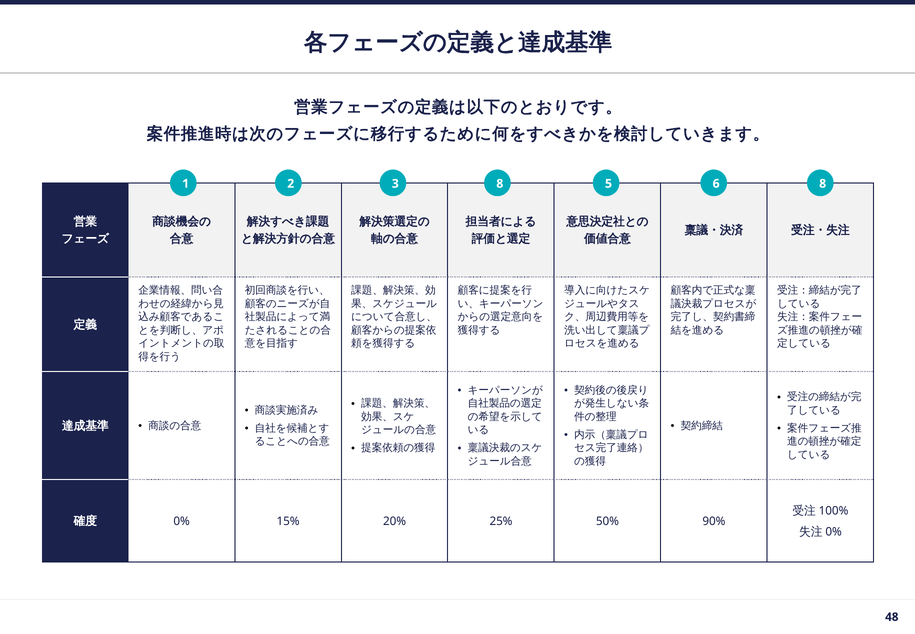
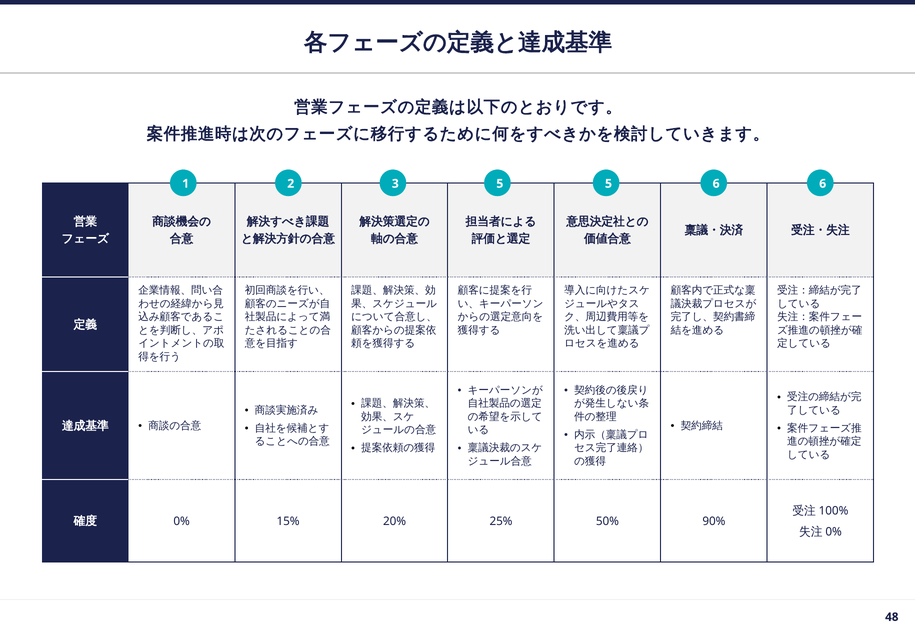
3 8: 8 -> 5
6 8: 8 -> 6
